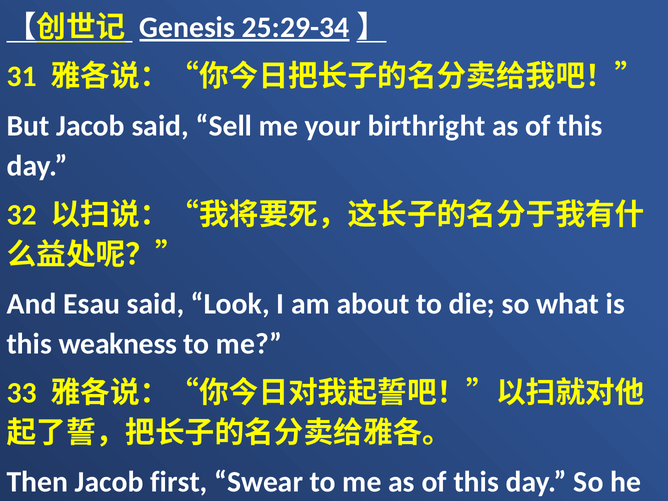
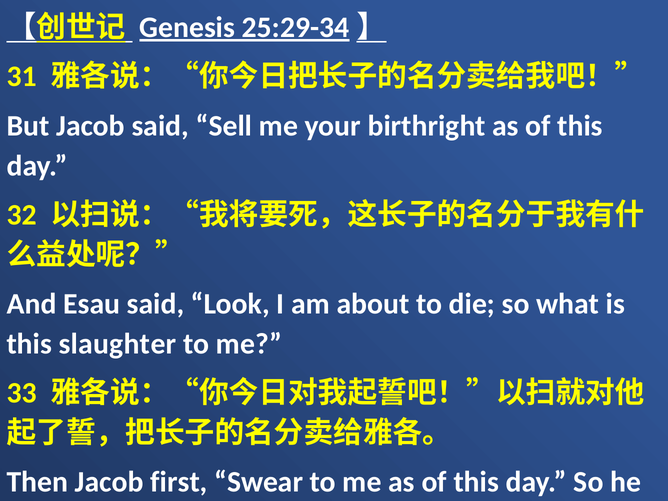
weakness: weakness -> slaughter
